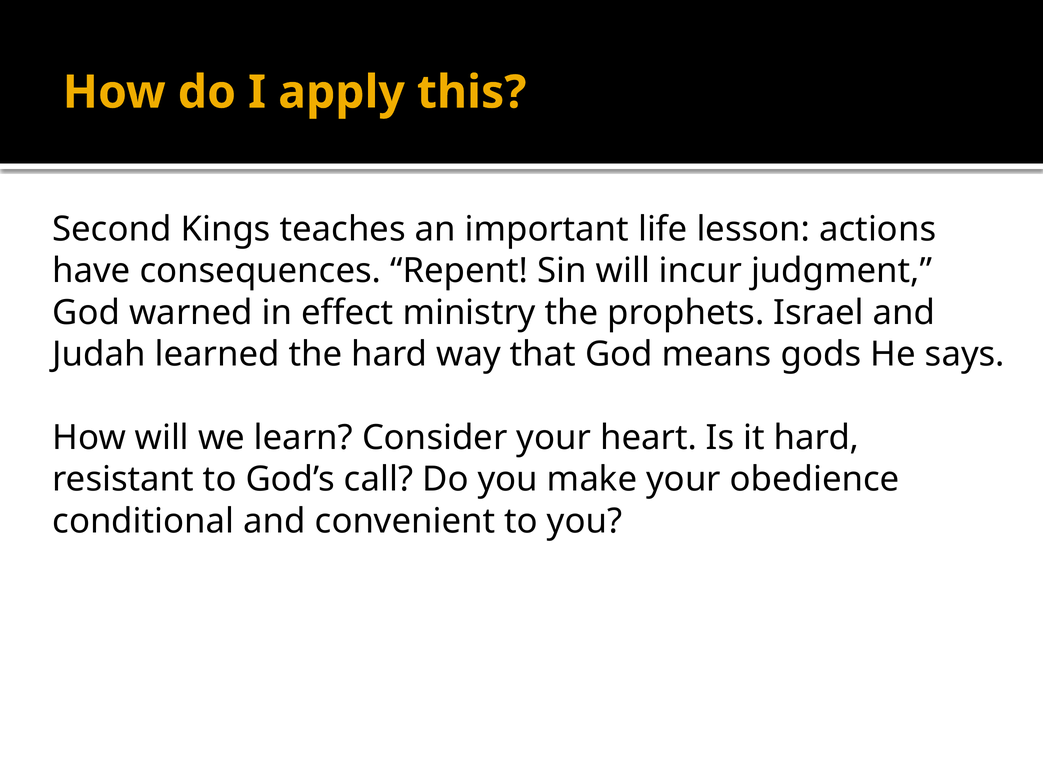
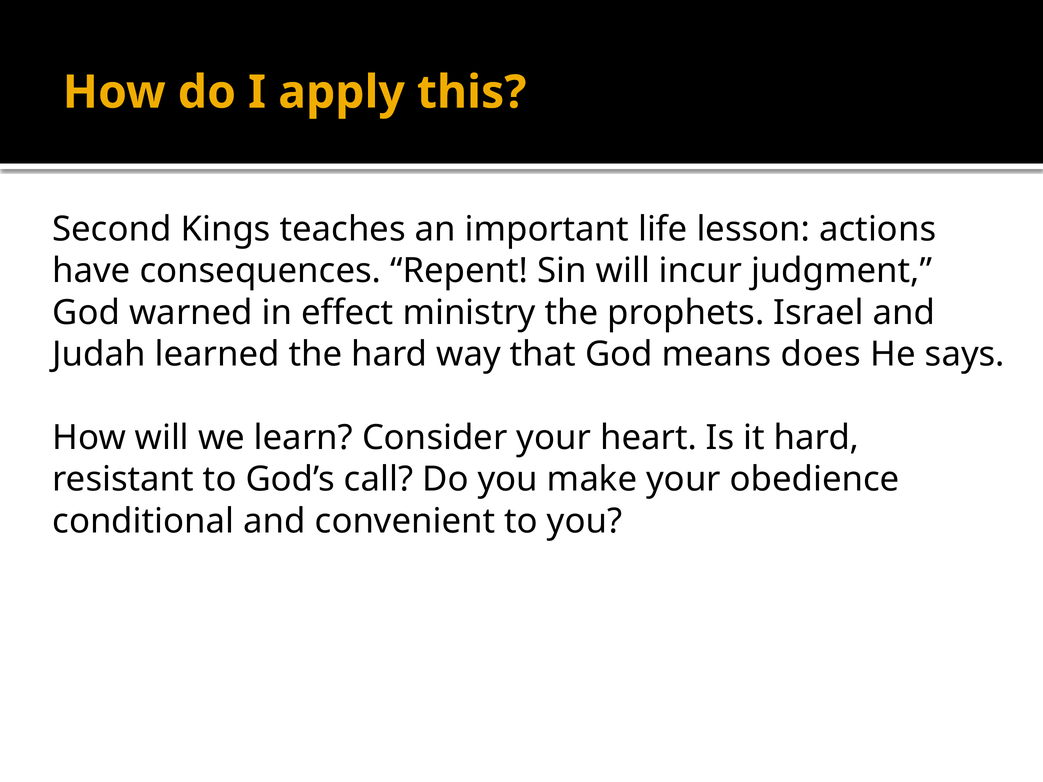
gods: gods -> does
